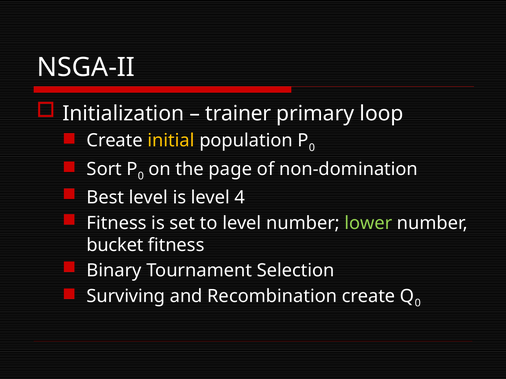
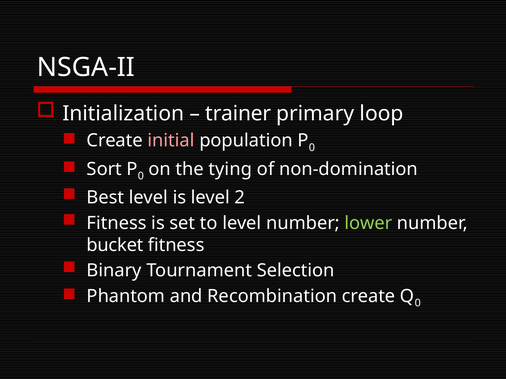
initial colour: yellow -> pink
page: page -> tying
4: 4 -> 2
Surviving: Surviving -> Phantom
